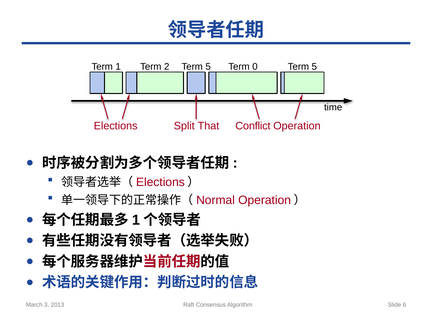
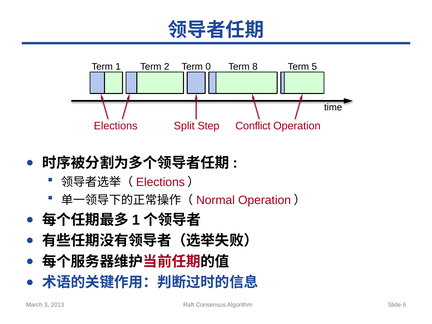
2 Term 5: 5 -> 0
0: 0 -> 8
That: That -> Step
